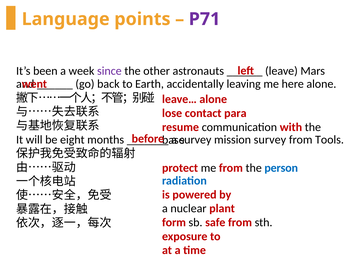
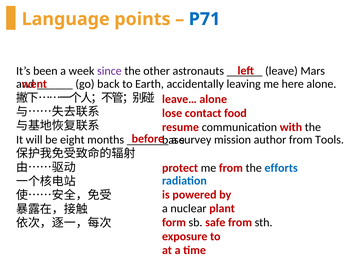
P71 colour: purple -> blue
para: para -> food
mission survey: survey -> author
person: person -> efforts
